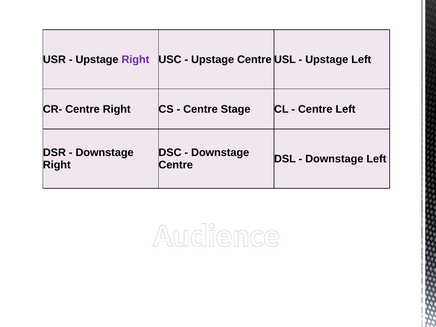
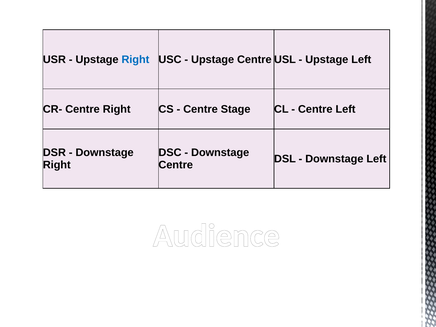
Right at (135, 59) colour: purple -> blue
